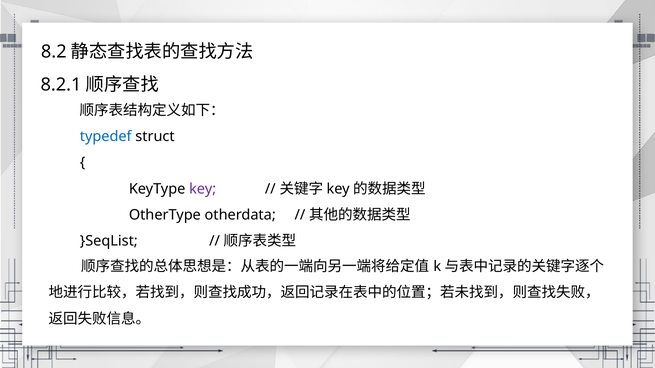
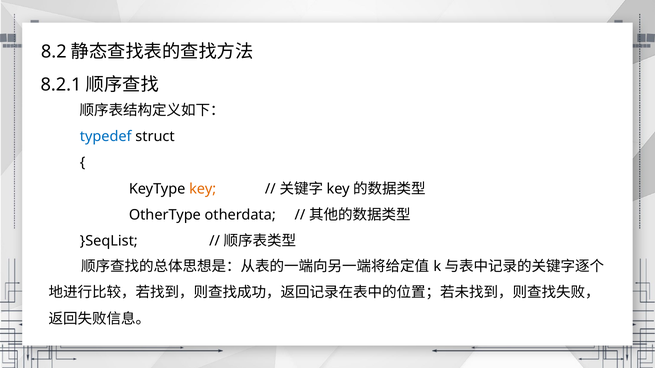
key colour: purple -> orange
